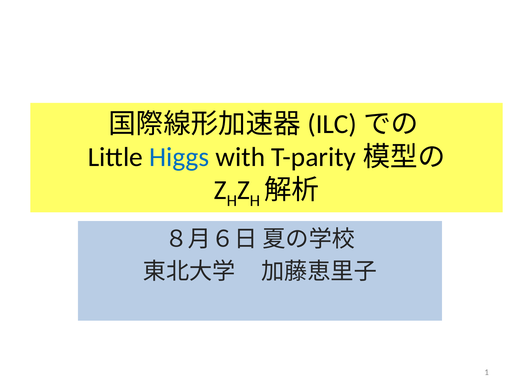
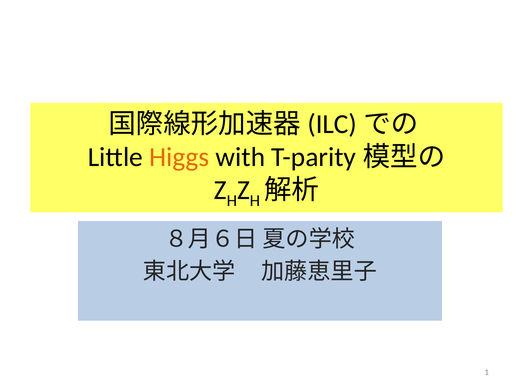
Higgs colour: blue -> orange
